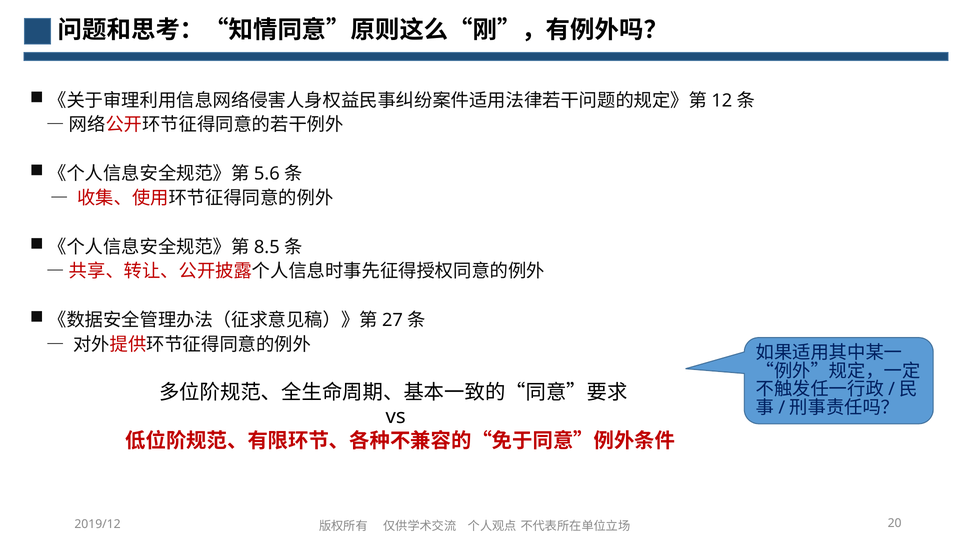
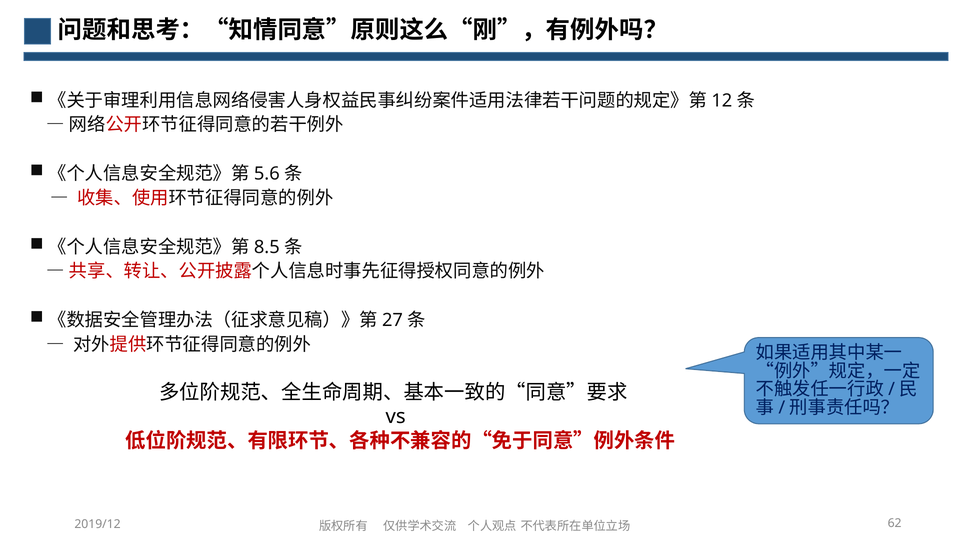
20: 20 -> 62
